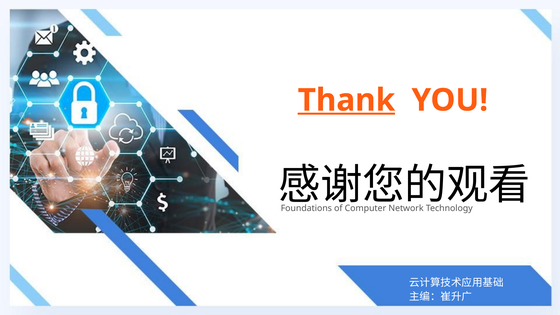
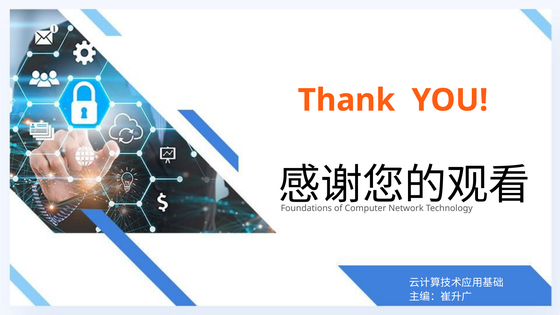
Thank underline: present -> none
